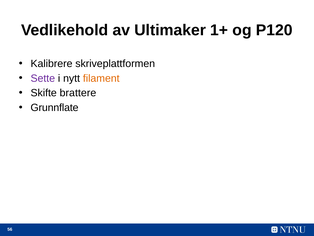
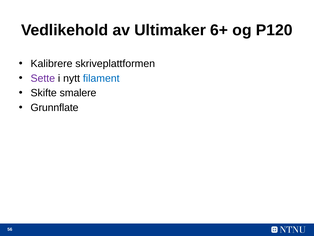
1+: 1+ -> 6+
filament colour: orange -> blue
brattere: brattere -> smalere
